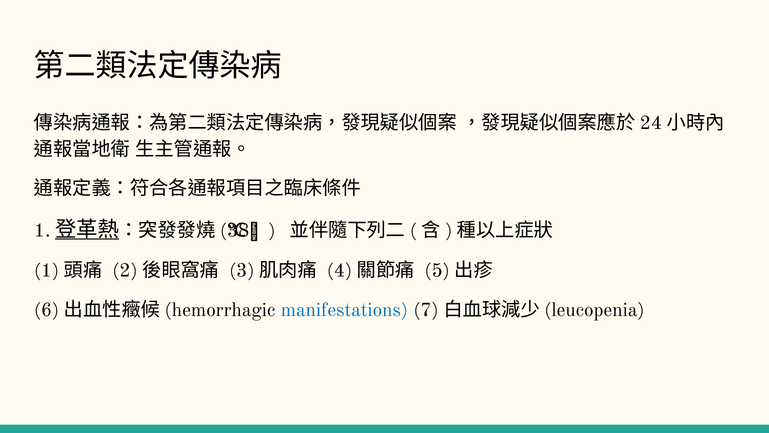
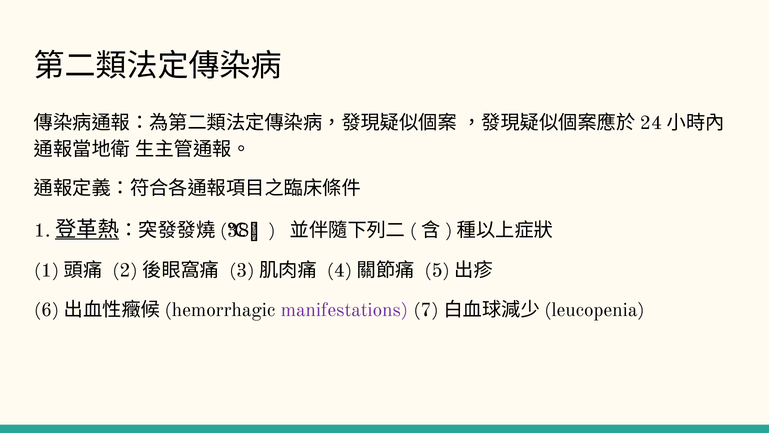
manifestations colour: blue -> purple
